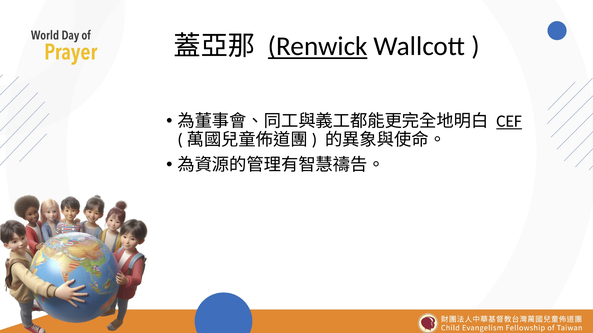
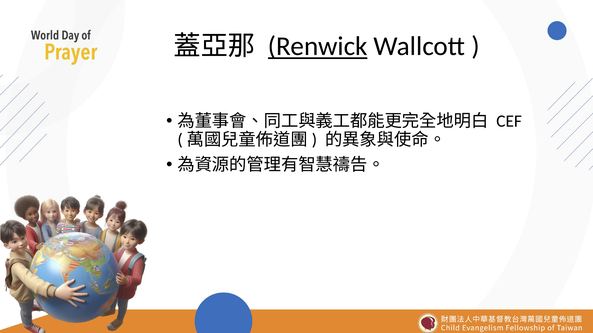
CEF underline: present -> none
